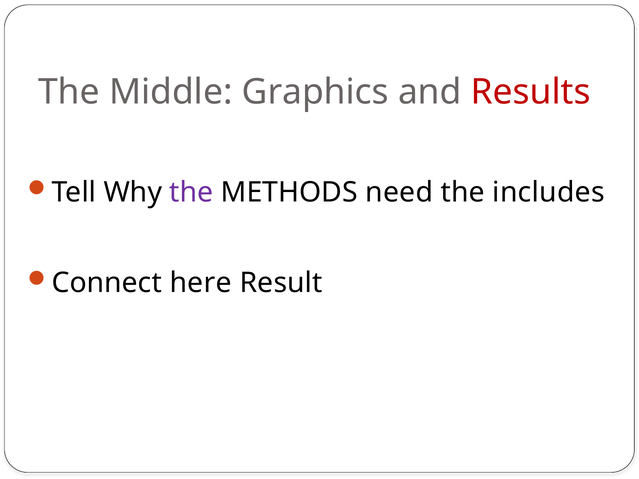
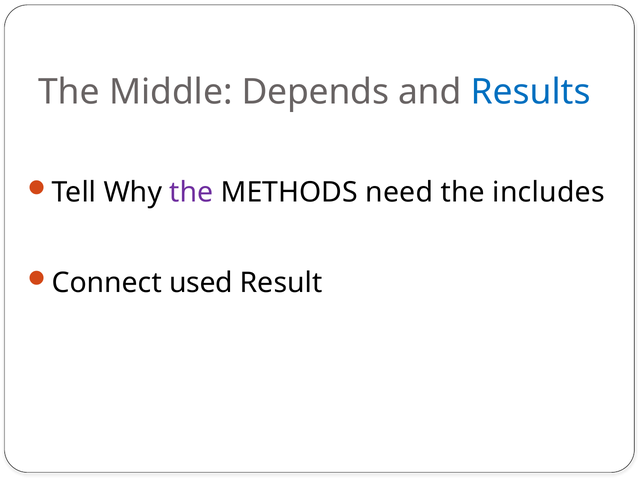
Graphics: Graphics -> Depends
Results colour: red -> blue
here: here -> used
